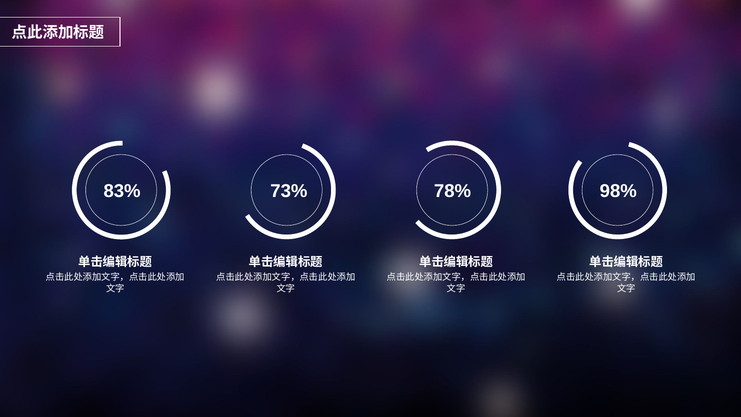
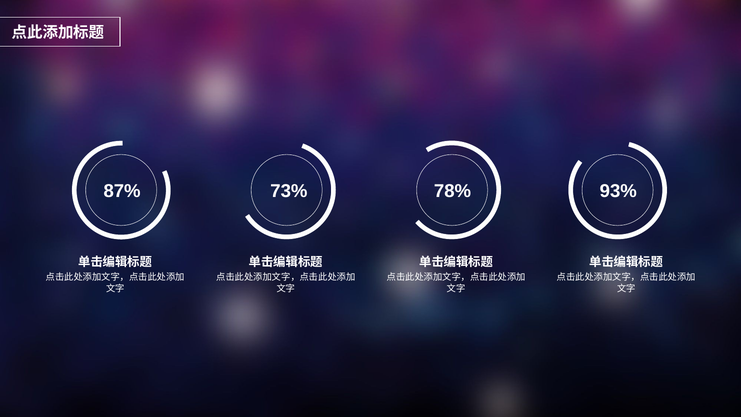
83%: 83% -> 87%
98%: 98% -> 93%
